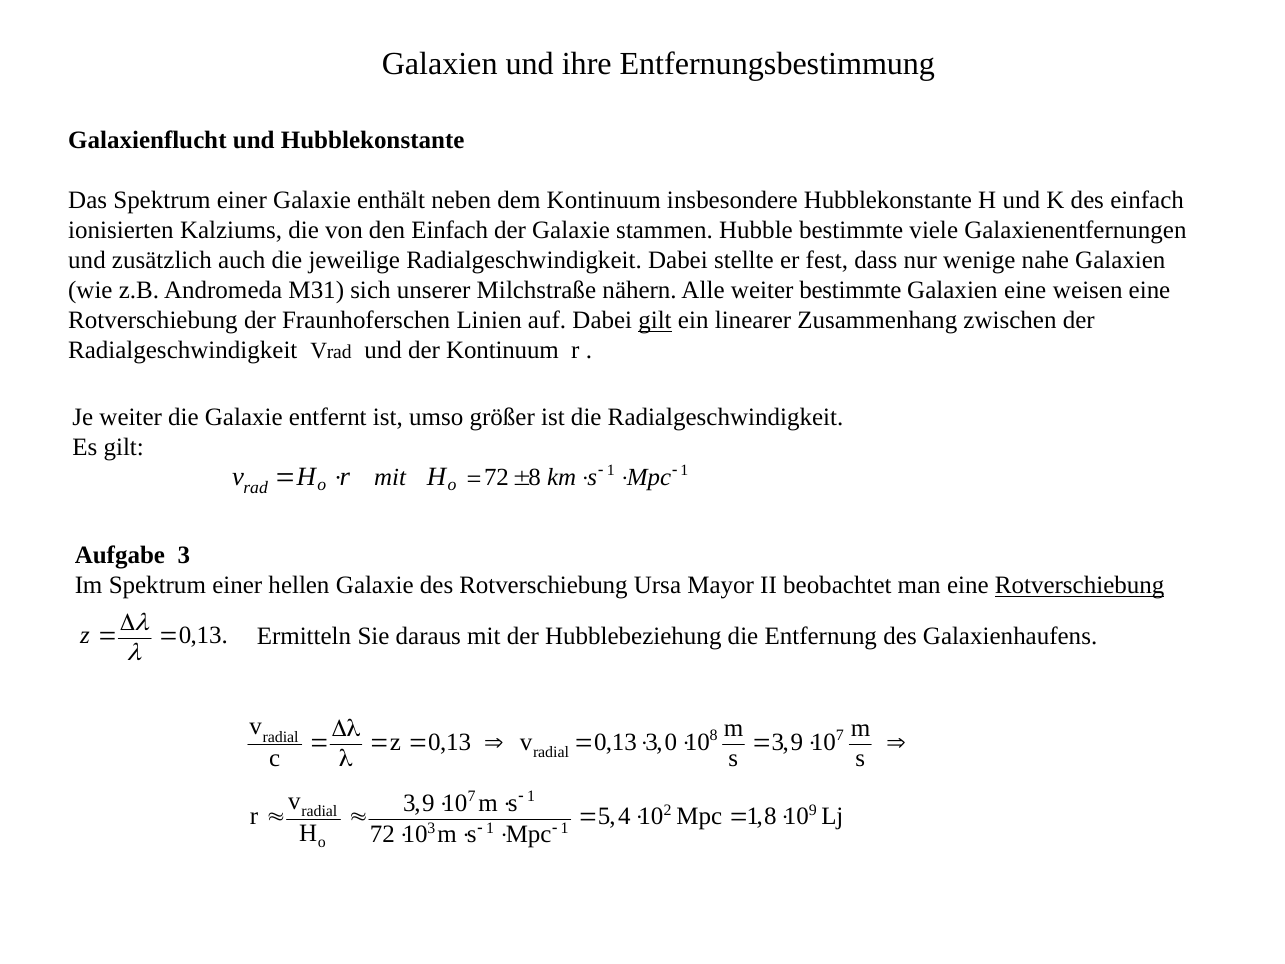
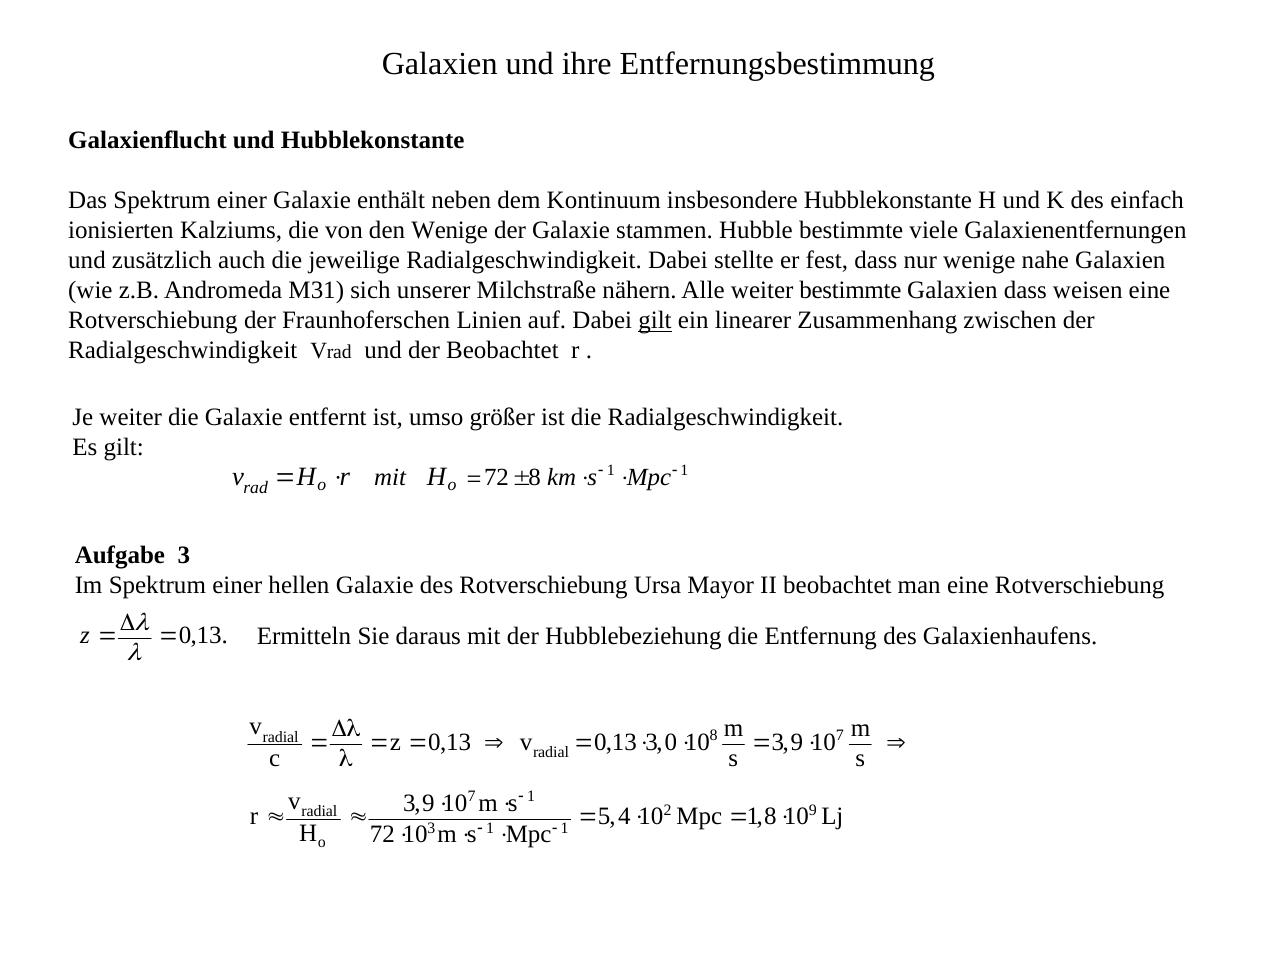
den Einfach: Einfach -> Wenige
Galaxien eine: eine -> dass
der Kontinuum: Kontinuum -> Beobachtet
Rotverschiebung at (1080, 585) underline: present -> none
